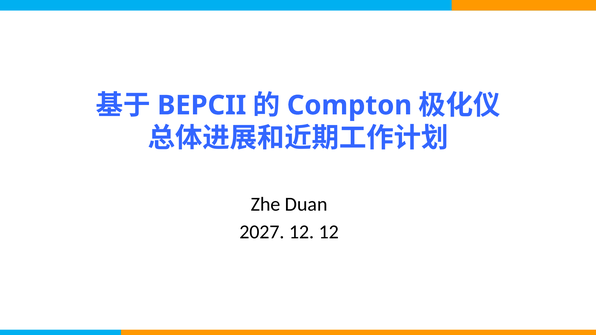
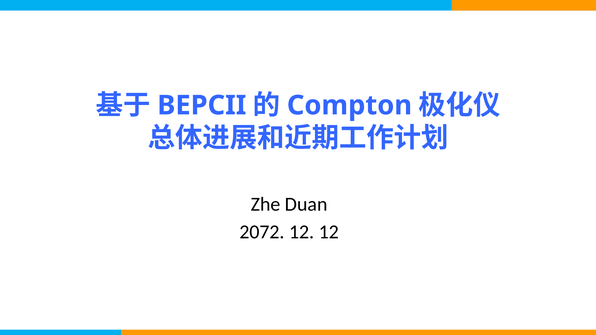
2027: 2027 -> 2072
